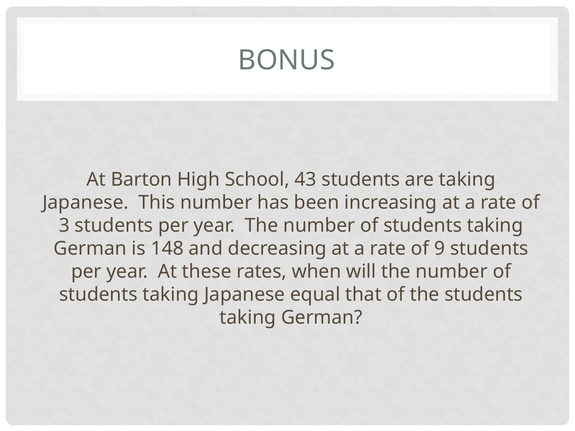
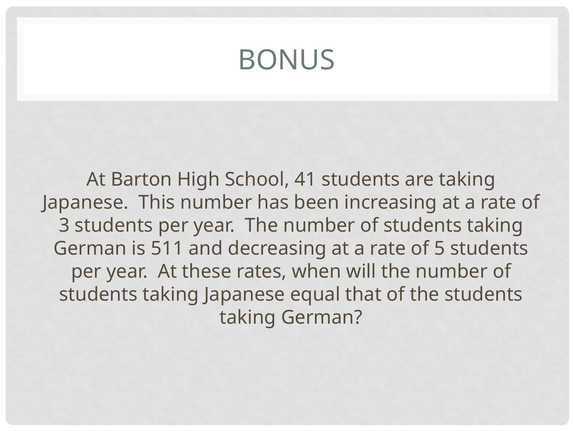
43: 43 -> 41
148: 148 -> 511
9: 9 -> 5
